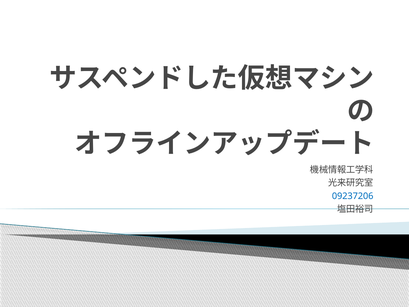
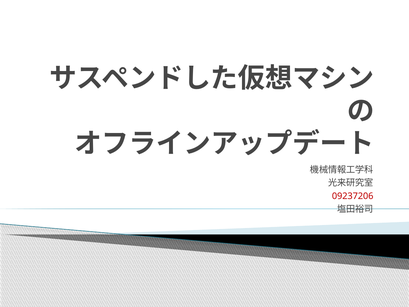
09237206 colour: blue -> red
